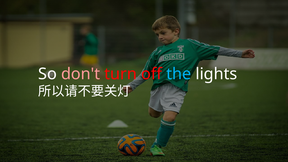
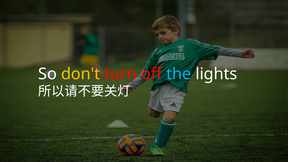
don't colour: pink -> yellow
